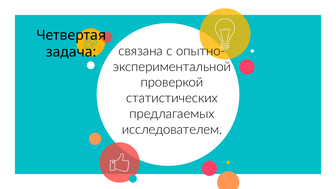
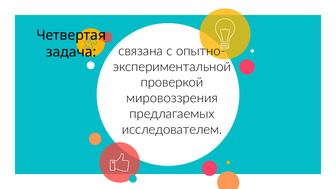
статистических: статистических -> мировоззрения
